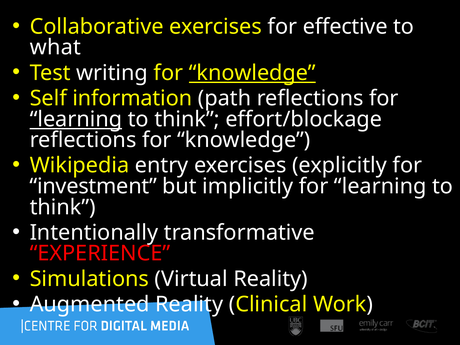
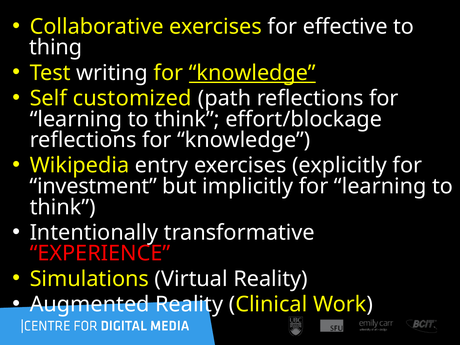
what: what -> thing
information: information -> customized
learning at (76, 119) underline: present -> none
